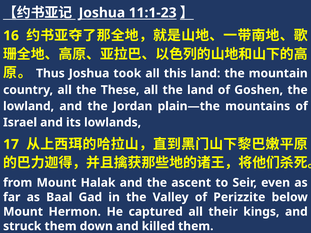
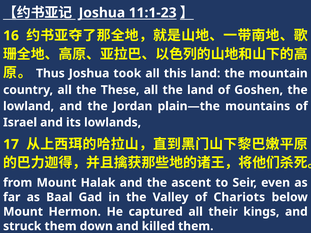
Perizzite: Perizzite -> Chariots
